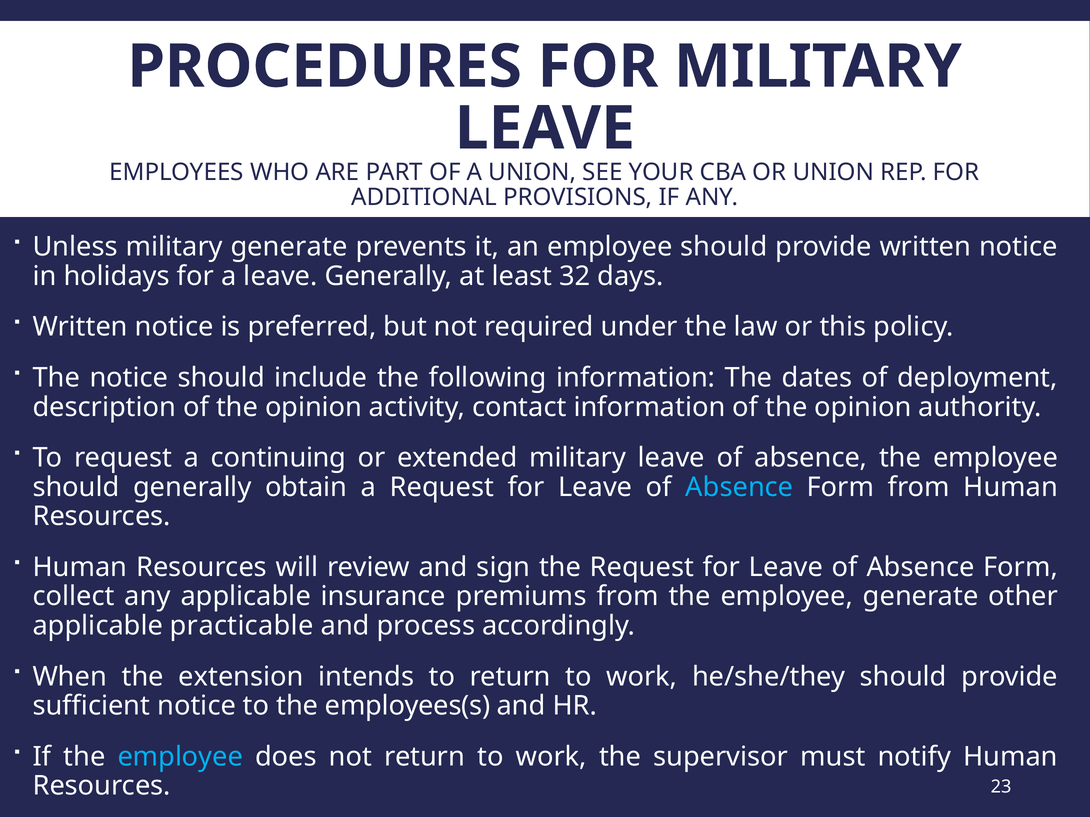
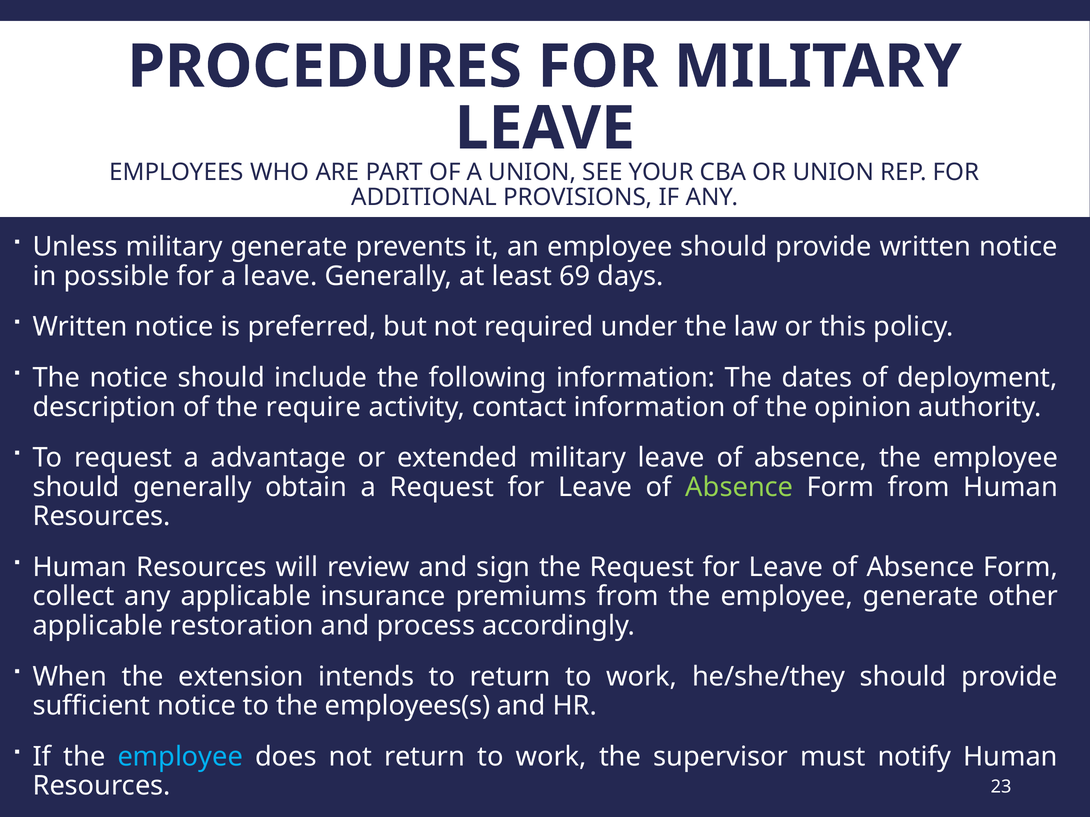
holidays: holidays -> possible
32: 32 -> 69
description of the opinion: opinion -> require
continuing: continuing -> advantage
Absence at (739, 487) colour: light blue -> light green
practicable: practicable -> restoration
